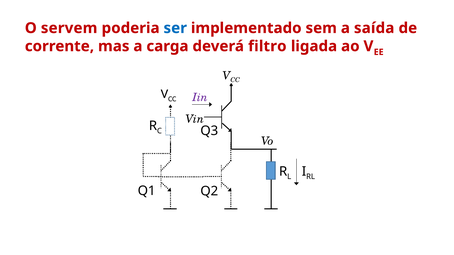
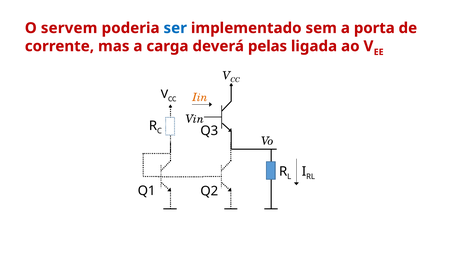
saída: saída -> porta
filtro: filtro -> pelas
Iin colour: purple -> orange
